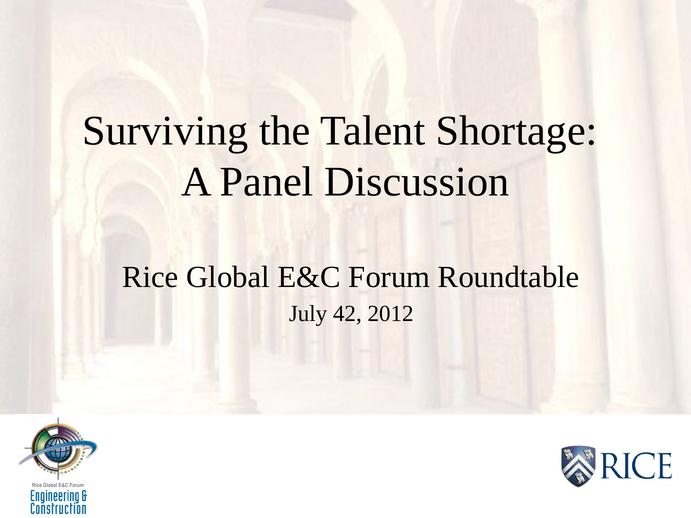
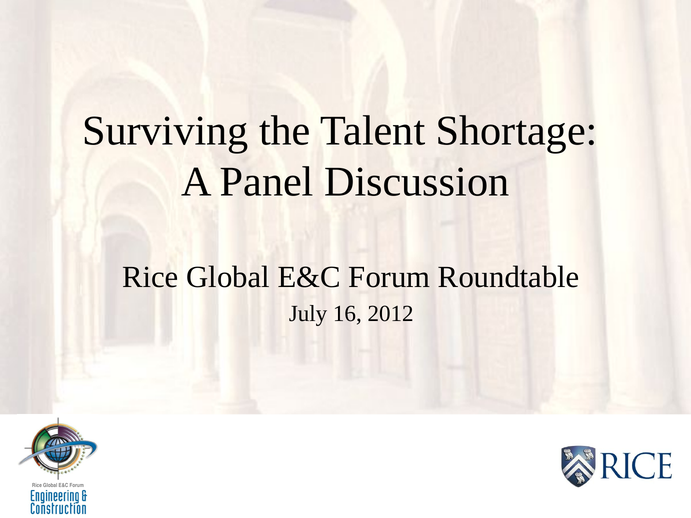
42: 42 -> 16
